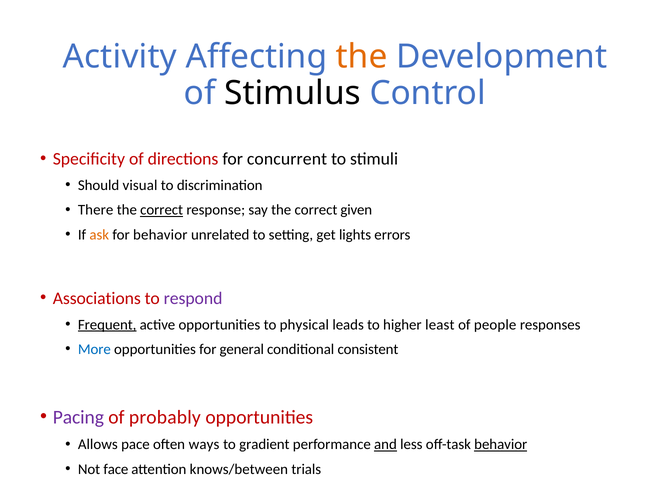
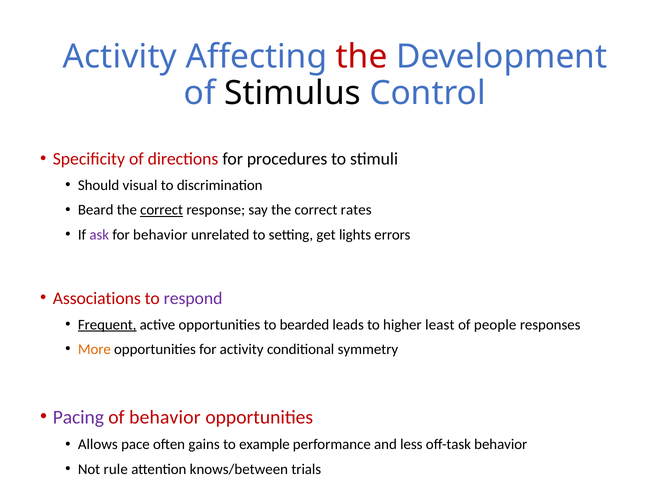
the at (362, 57) colour: orange -> red
concurrent: concurrent -> procedures
There: There -> Beard
given: given -> rates
ask colour: orange -> purple
physical: physical -> bearded
More colour: blue -> orange
for general: general -> activity
consistent: consistent -> symmetry
of probably: probably -> behavior
ways: ways -> gains
gradient: gradient -> example
and underline: present -> none
behavior at (501, 445) underline: present -> none
face: face -> rule
